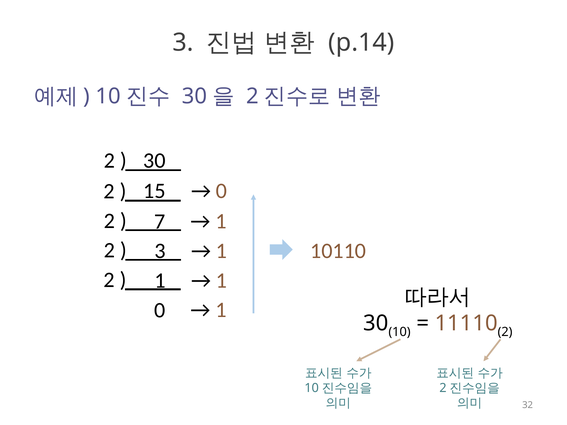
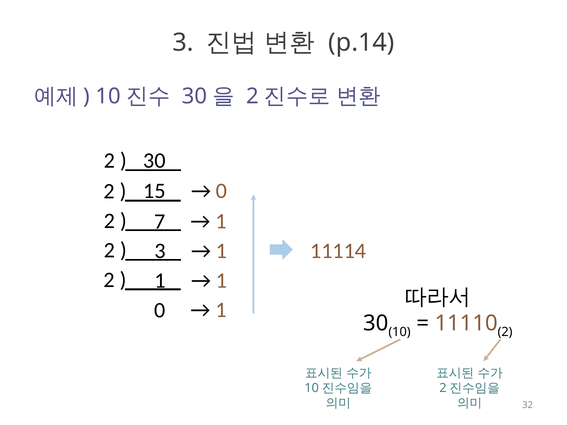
10110: 10110 -> 11114
